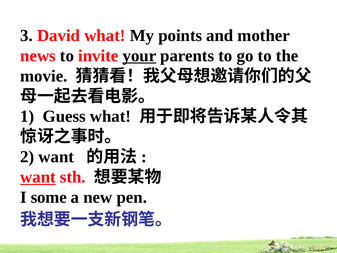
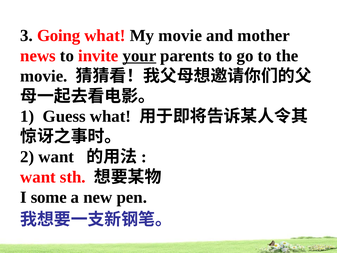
David: David -> Going
My points: points -> movie
want at (38, 177) underline: present -> none
